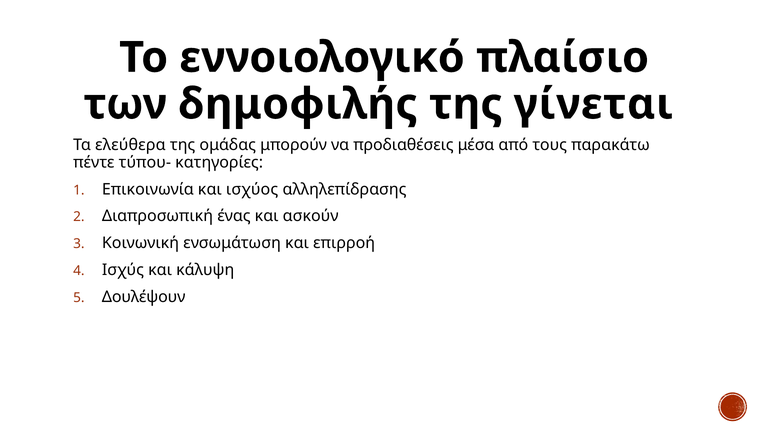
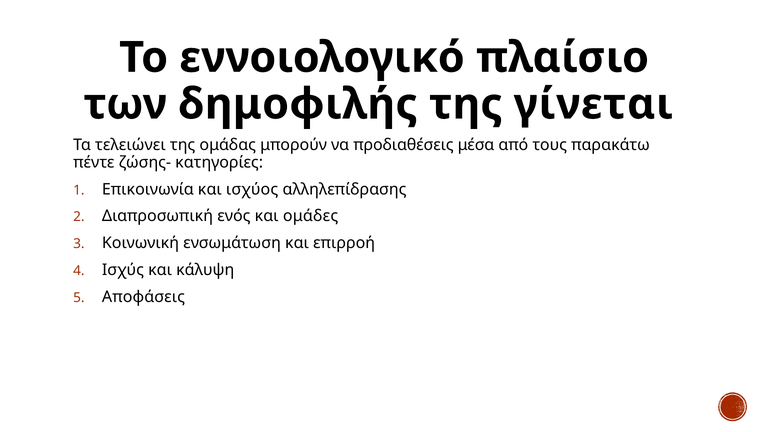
ελεύθερα: ελεύθερα -> τελειώνει
τύπου-: τύπου- -> ζώσης-
ένας: ένας -> ενός
ασκούν: ασκούν -> ομάδες
Δουλέψουν: Δουλέψουν -> Αποφάσεις
